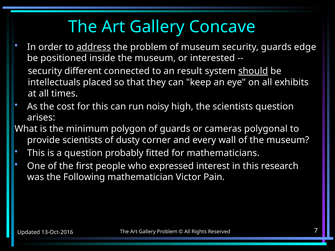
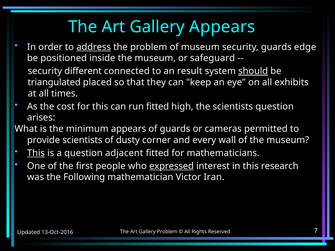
Gallery Concave: Concave -> Appears
interested: interested -> safeguard
intellectuals: intellectuals -> triangulated
run noisy: noisy -> fitted
minimum polygon: polygon -> appears
polygonal: polygonal -> permitted
This at (36, 153) underline: none -> present
probably: probably -> adjacent
expressed underline: none -> present
Pain: Pain -> Iran
